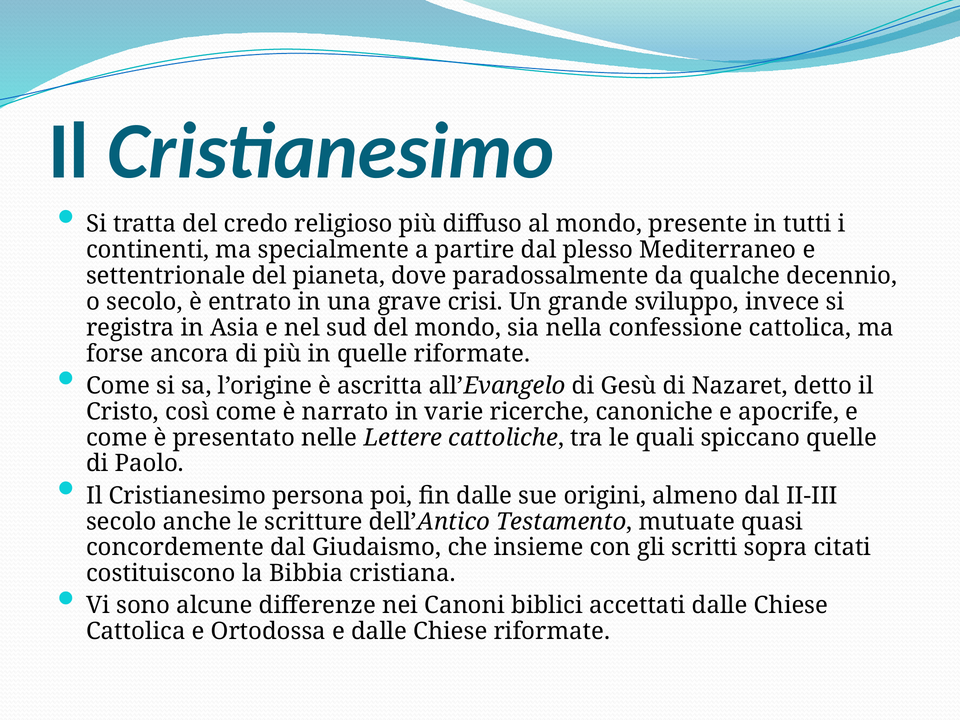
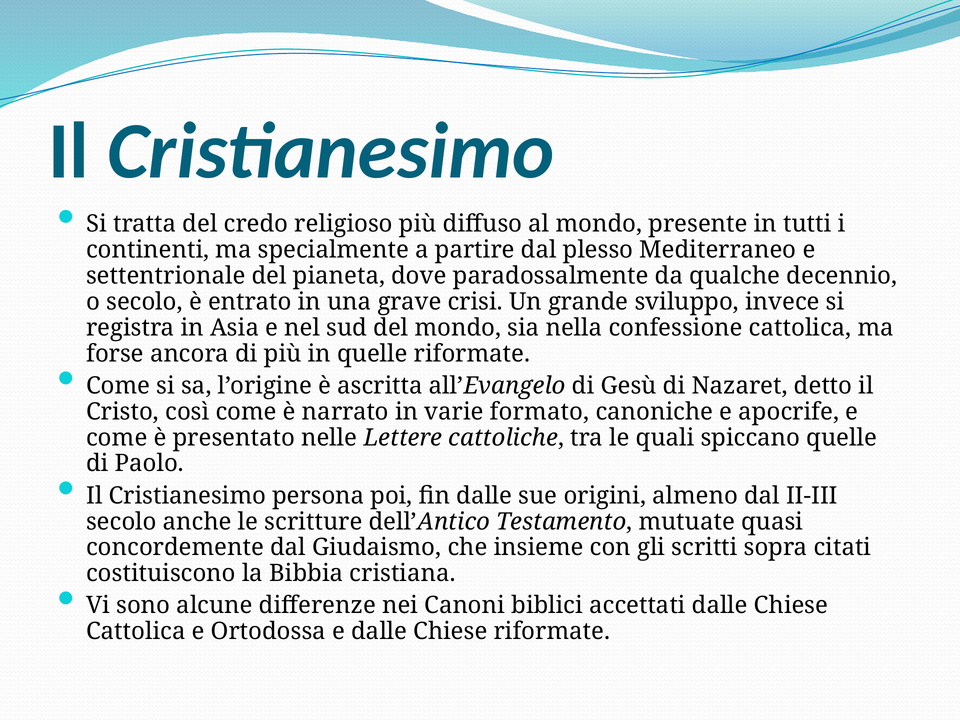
ricerche: ricerche -> formato
